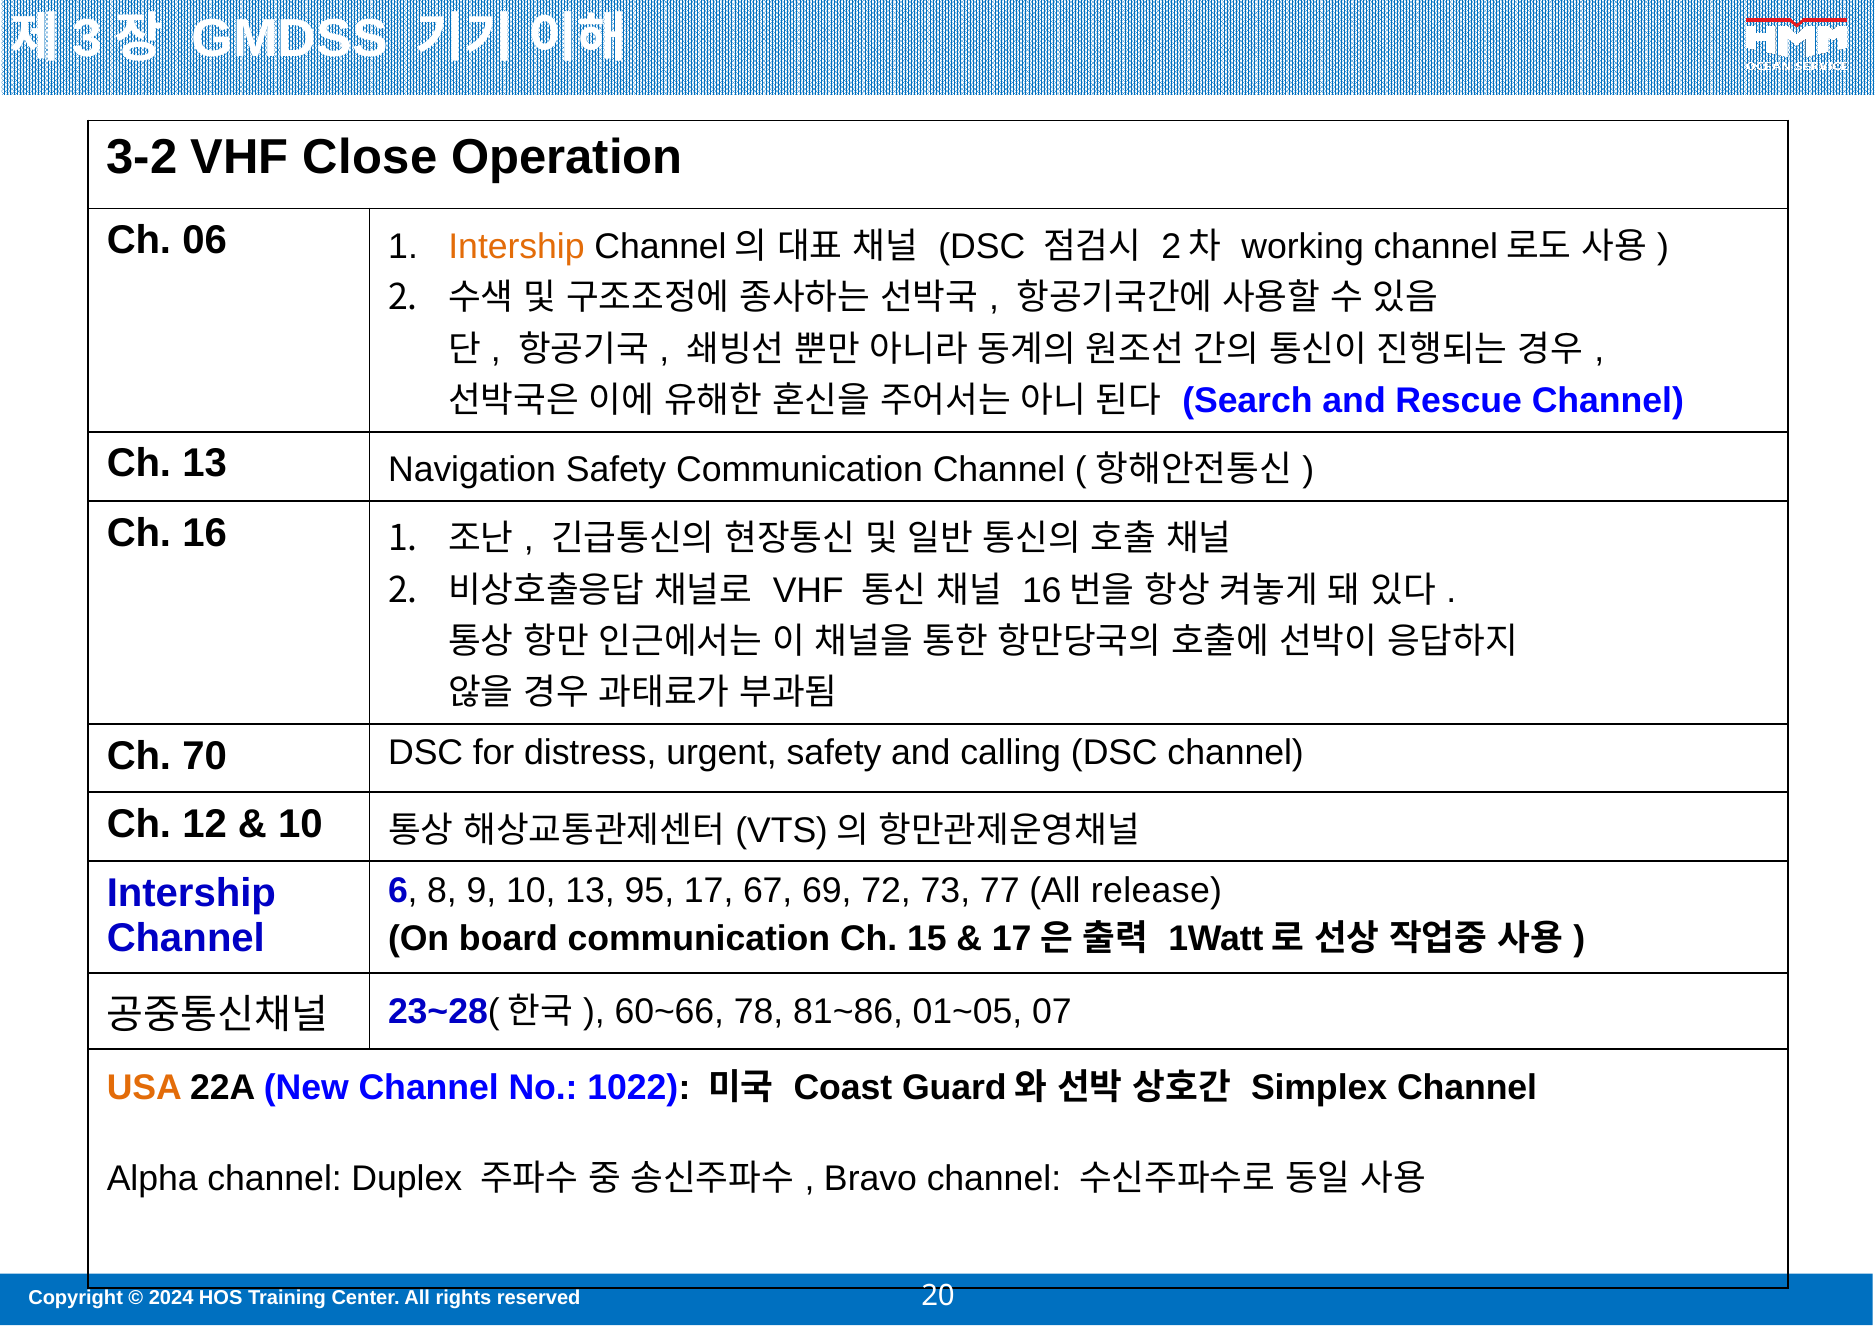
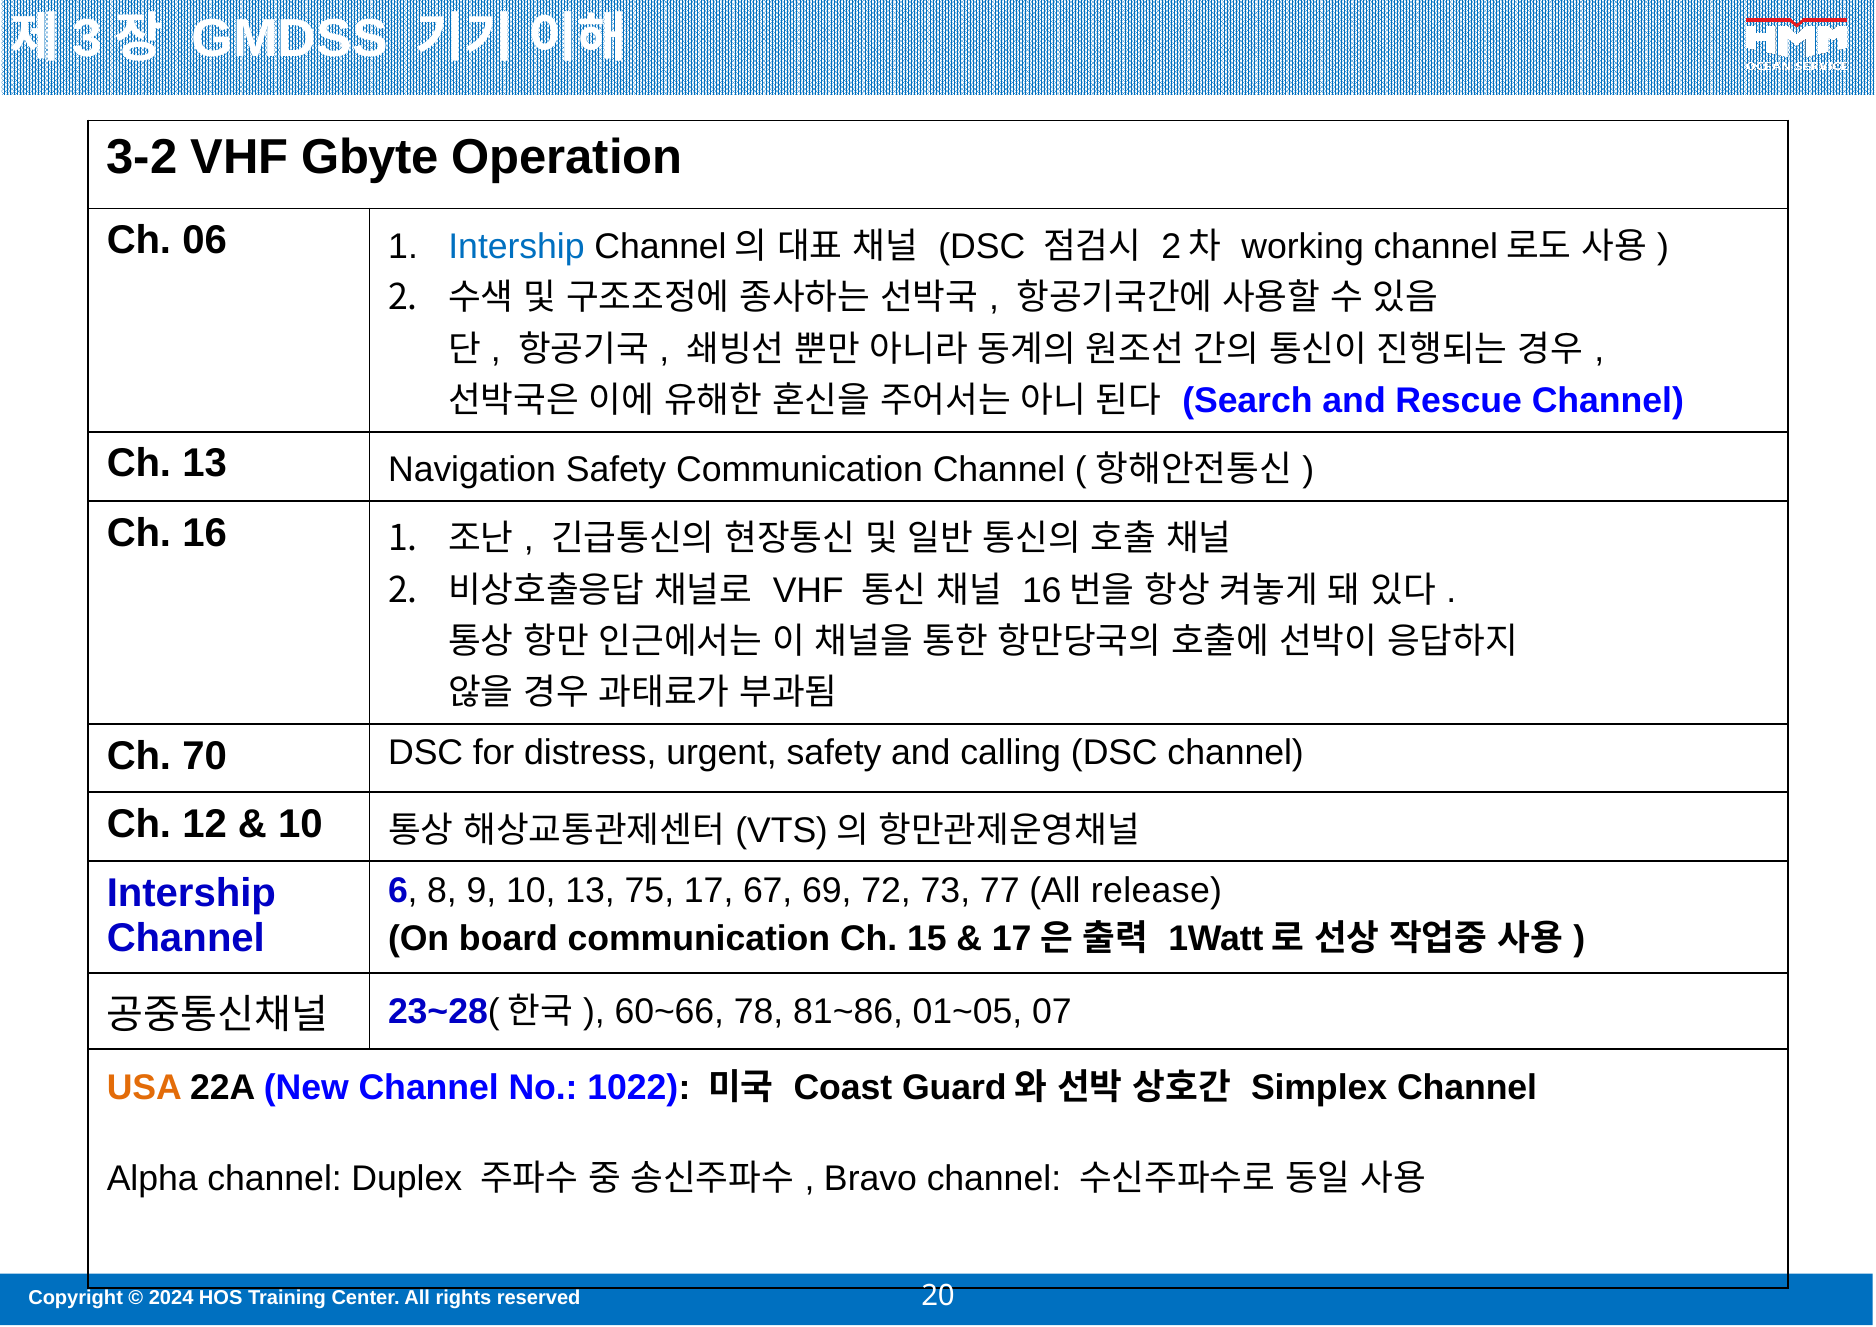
Close: Close -> Gbyte
Intership at (517, 247) colour: orange -> blue
95: 95 -> 75
